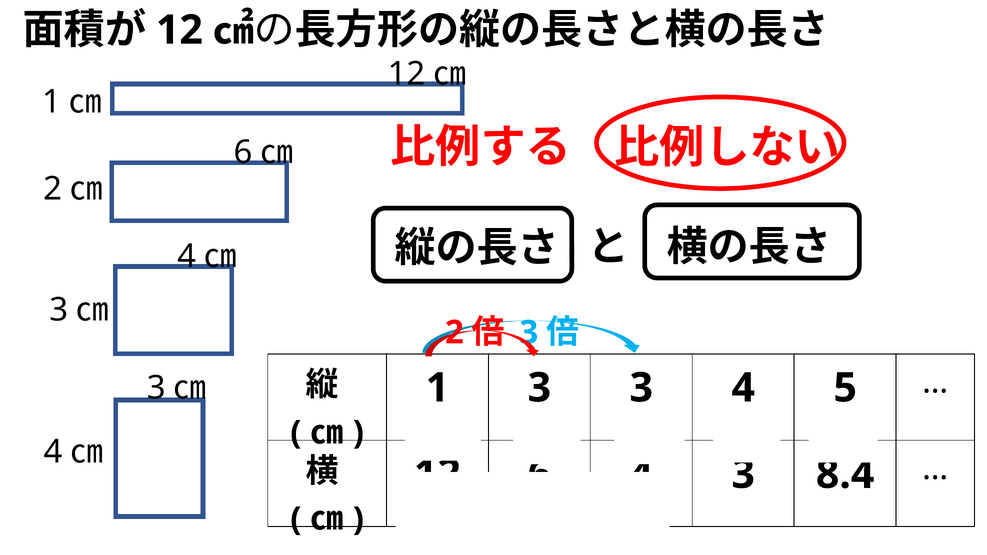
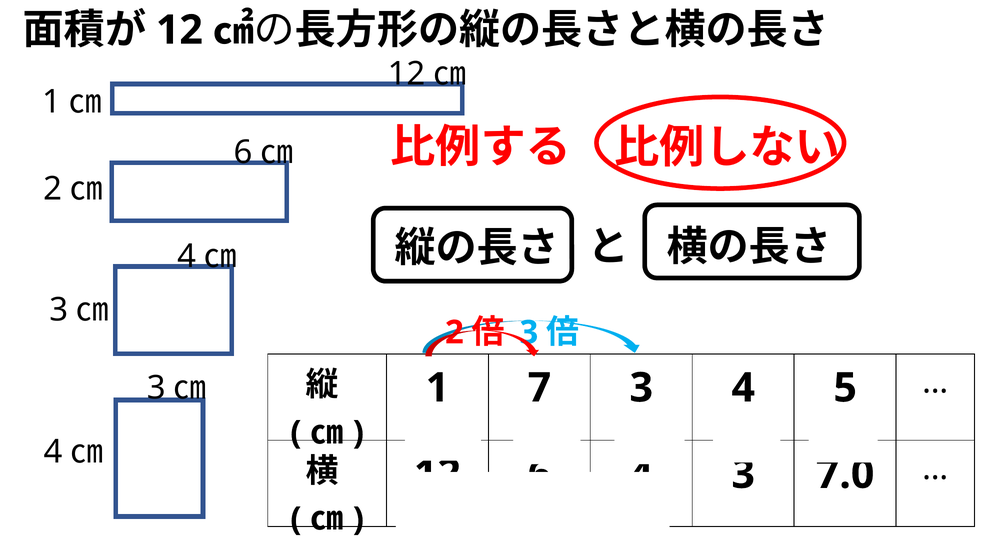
3 at (539, 388): 3 -> 7
8.4: 8.4 -> 7.0
